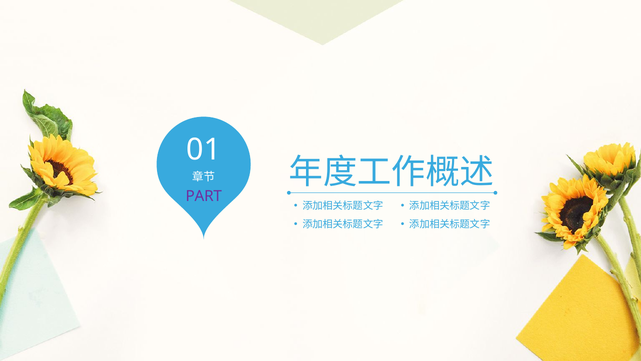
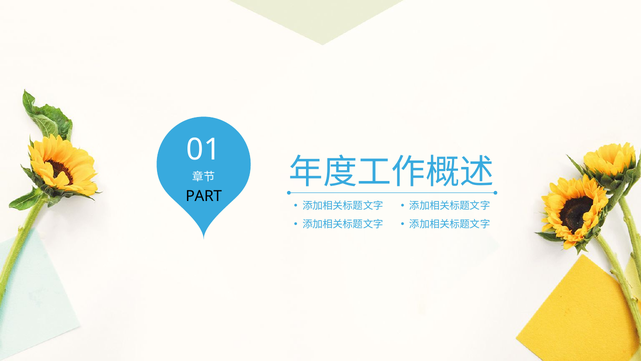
PART colour: purple -> black
